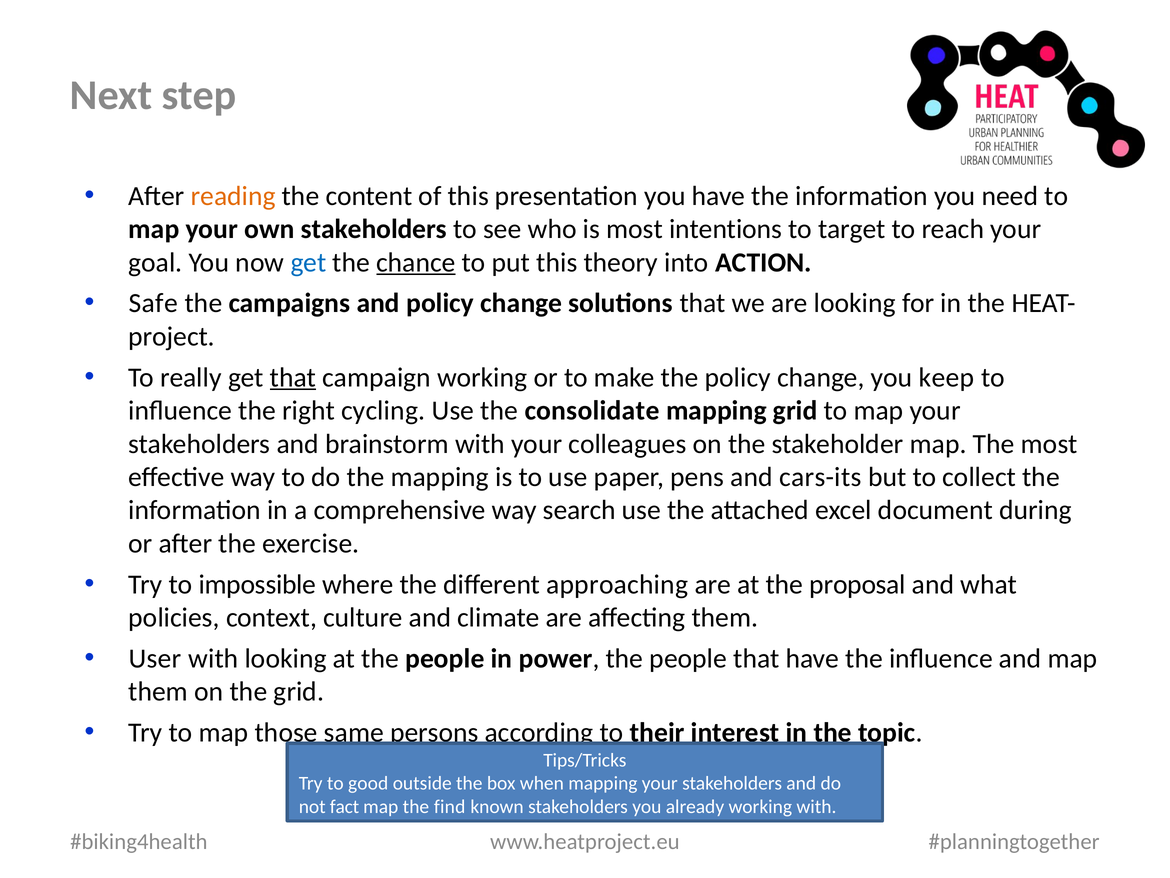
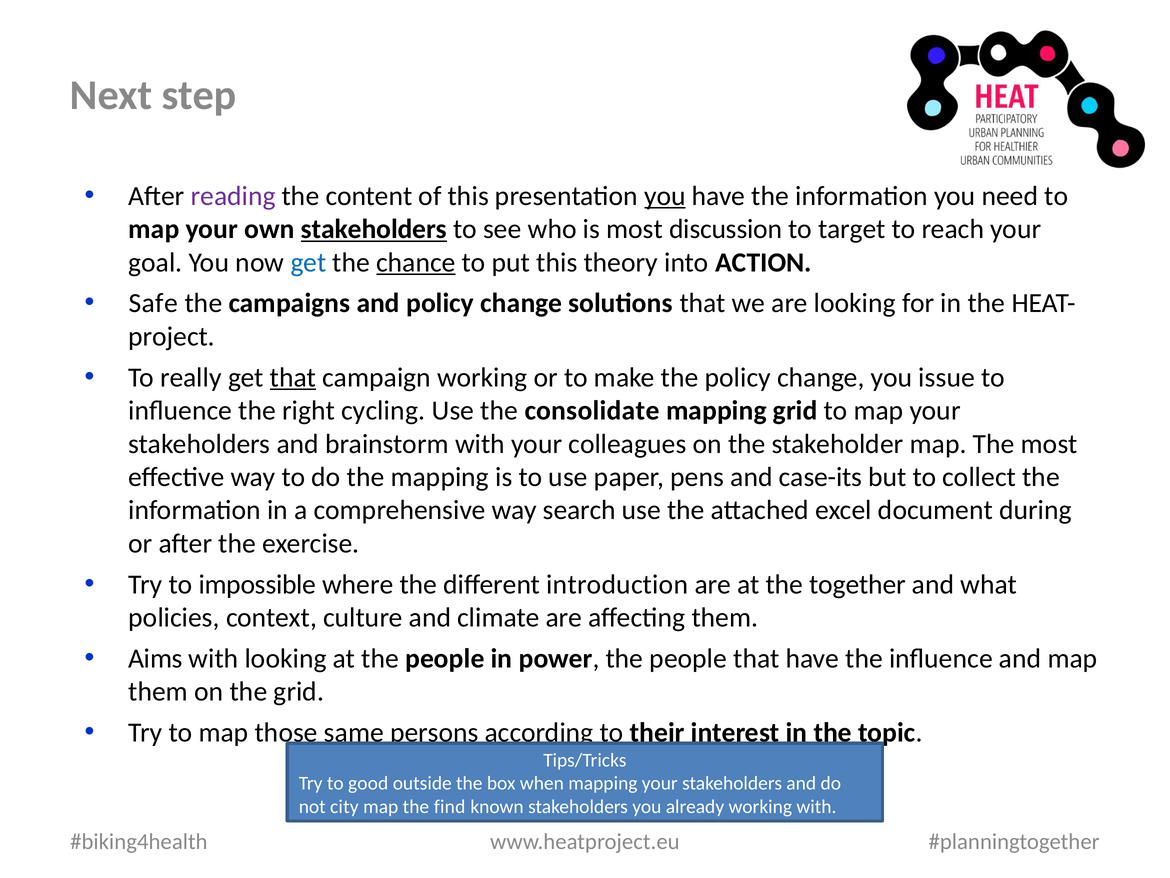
reading colour: orange -> purple
you at (665, 196) underline: none -> present
stakeholders at (374, 229) underline: none -> present
intentions: intentions -> discussion
keep: keep -> issue
cars-its: cars-its -> case-its
approaching: approaching -> introduction
proposal: proposal -> together
User: User -> Aims
fact: fact -> city
